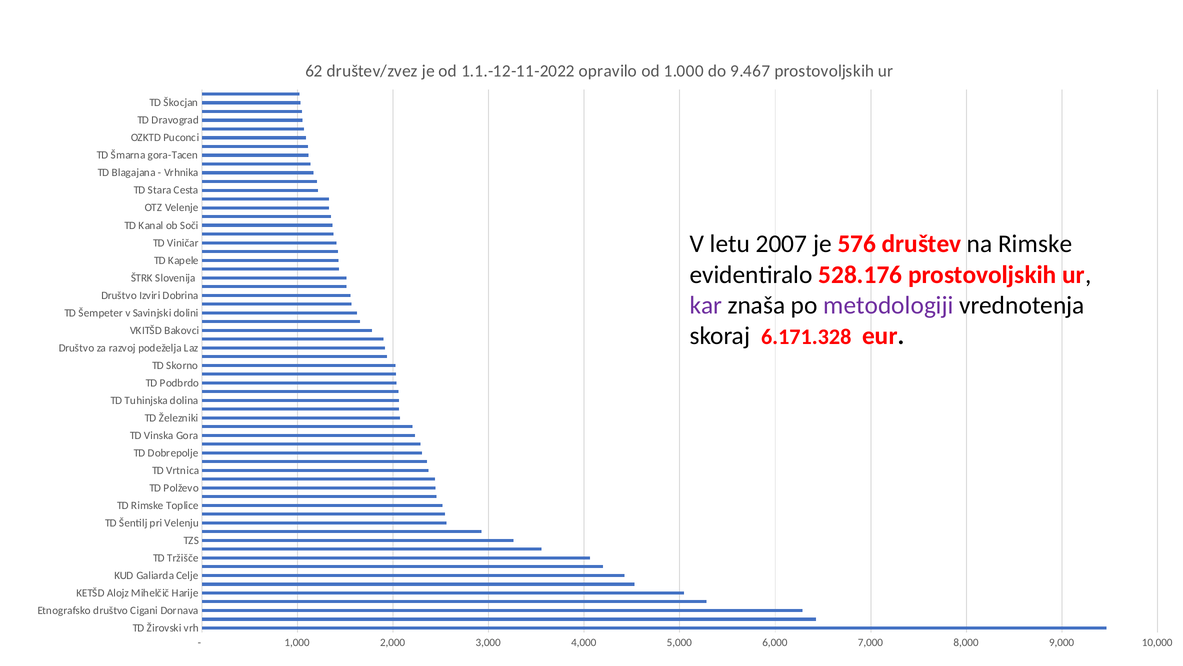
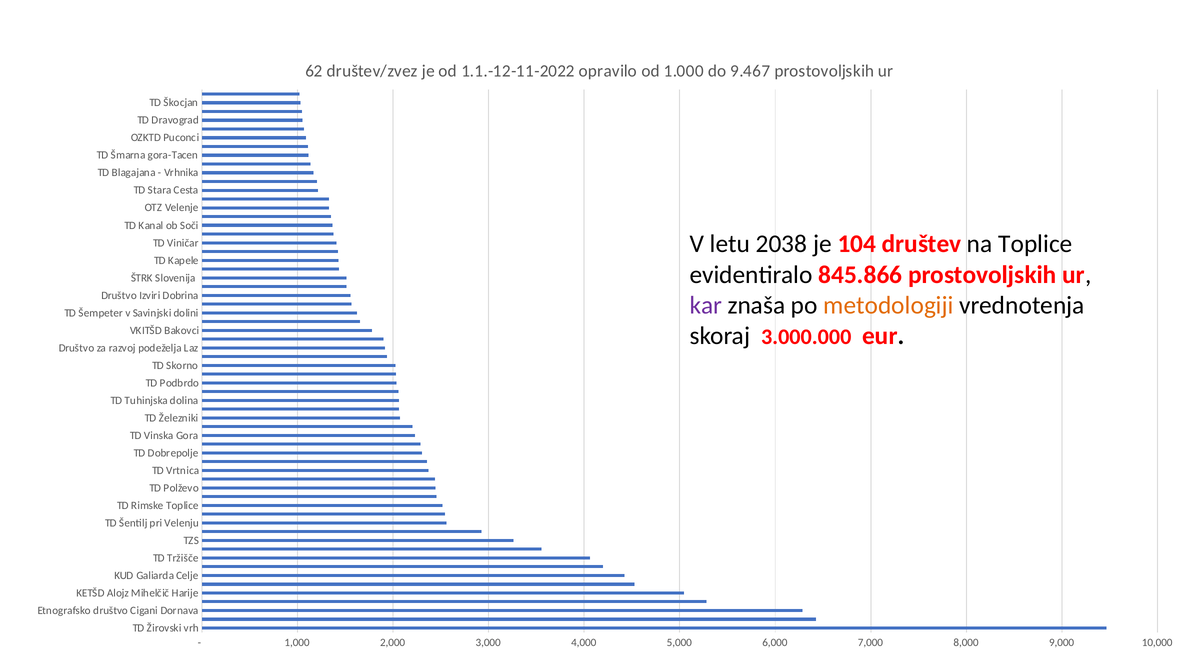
2007: 2007 -> 2038
576: 576 -> 104
na Rimske: Rimske -> Toplice
528.176: 528.176 -> 845.866
metodologiji colour: purple -> orange
6.171.328: 6.171.328 -> 3.000.000
